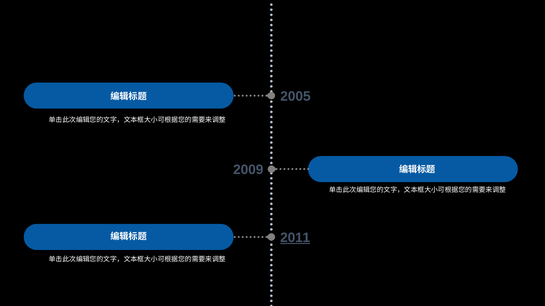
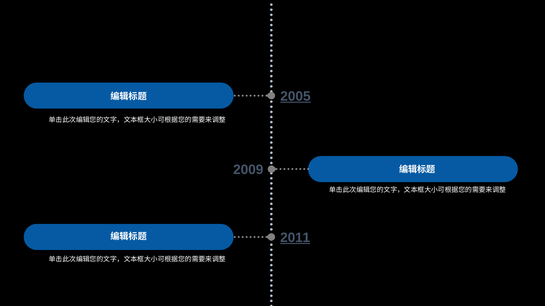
2005 underline: none -> present
